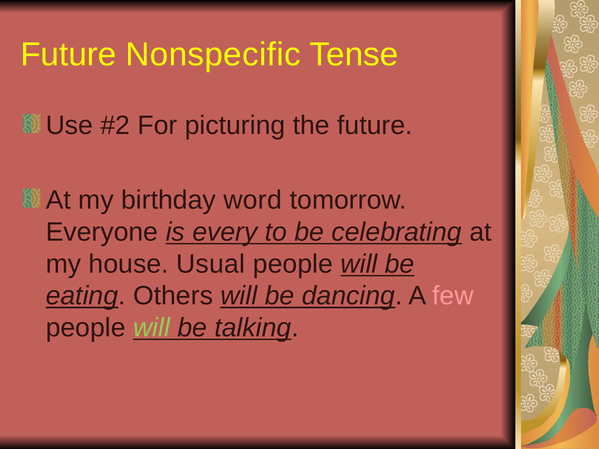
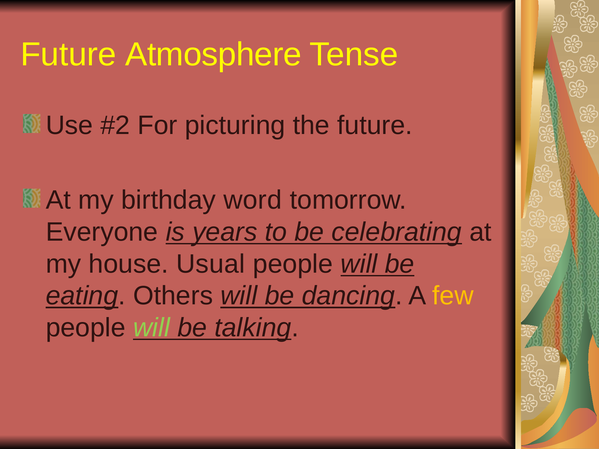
Nonspecific: Nonspecific -> Atmosphere
every: every -> years
few colour: pink -> yellow
